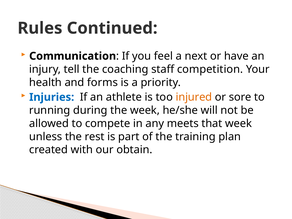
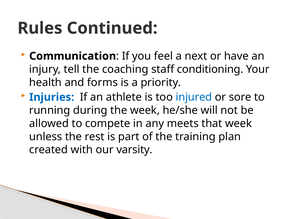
competition: competition -> conditioning
injured colour: orange -> blue
obtain: obtain -> varsity
